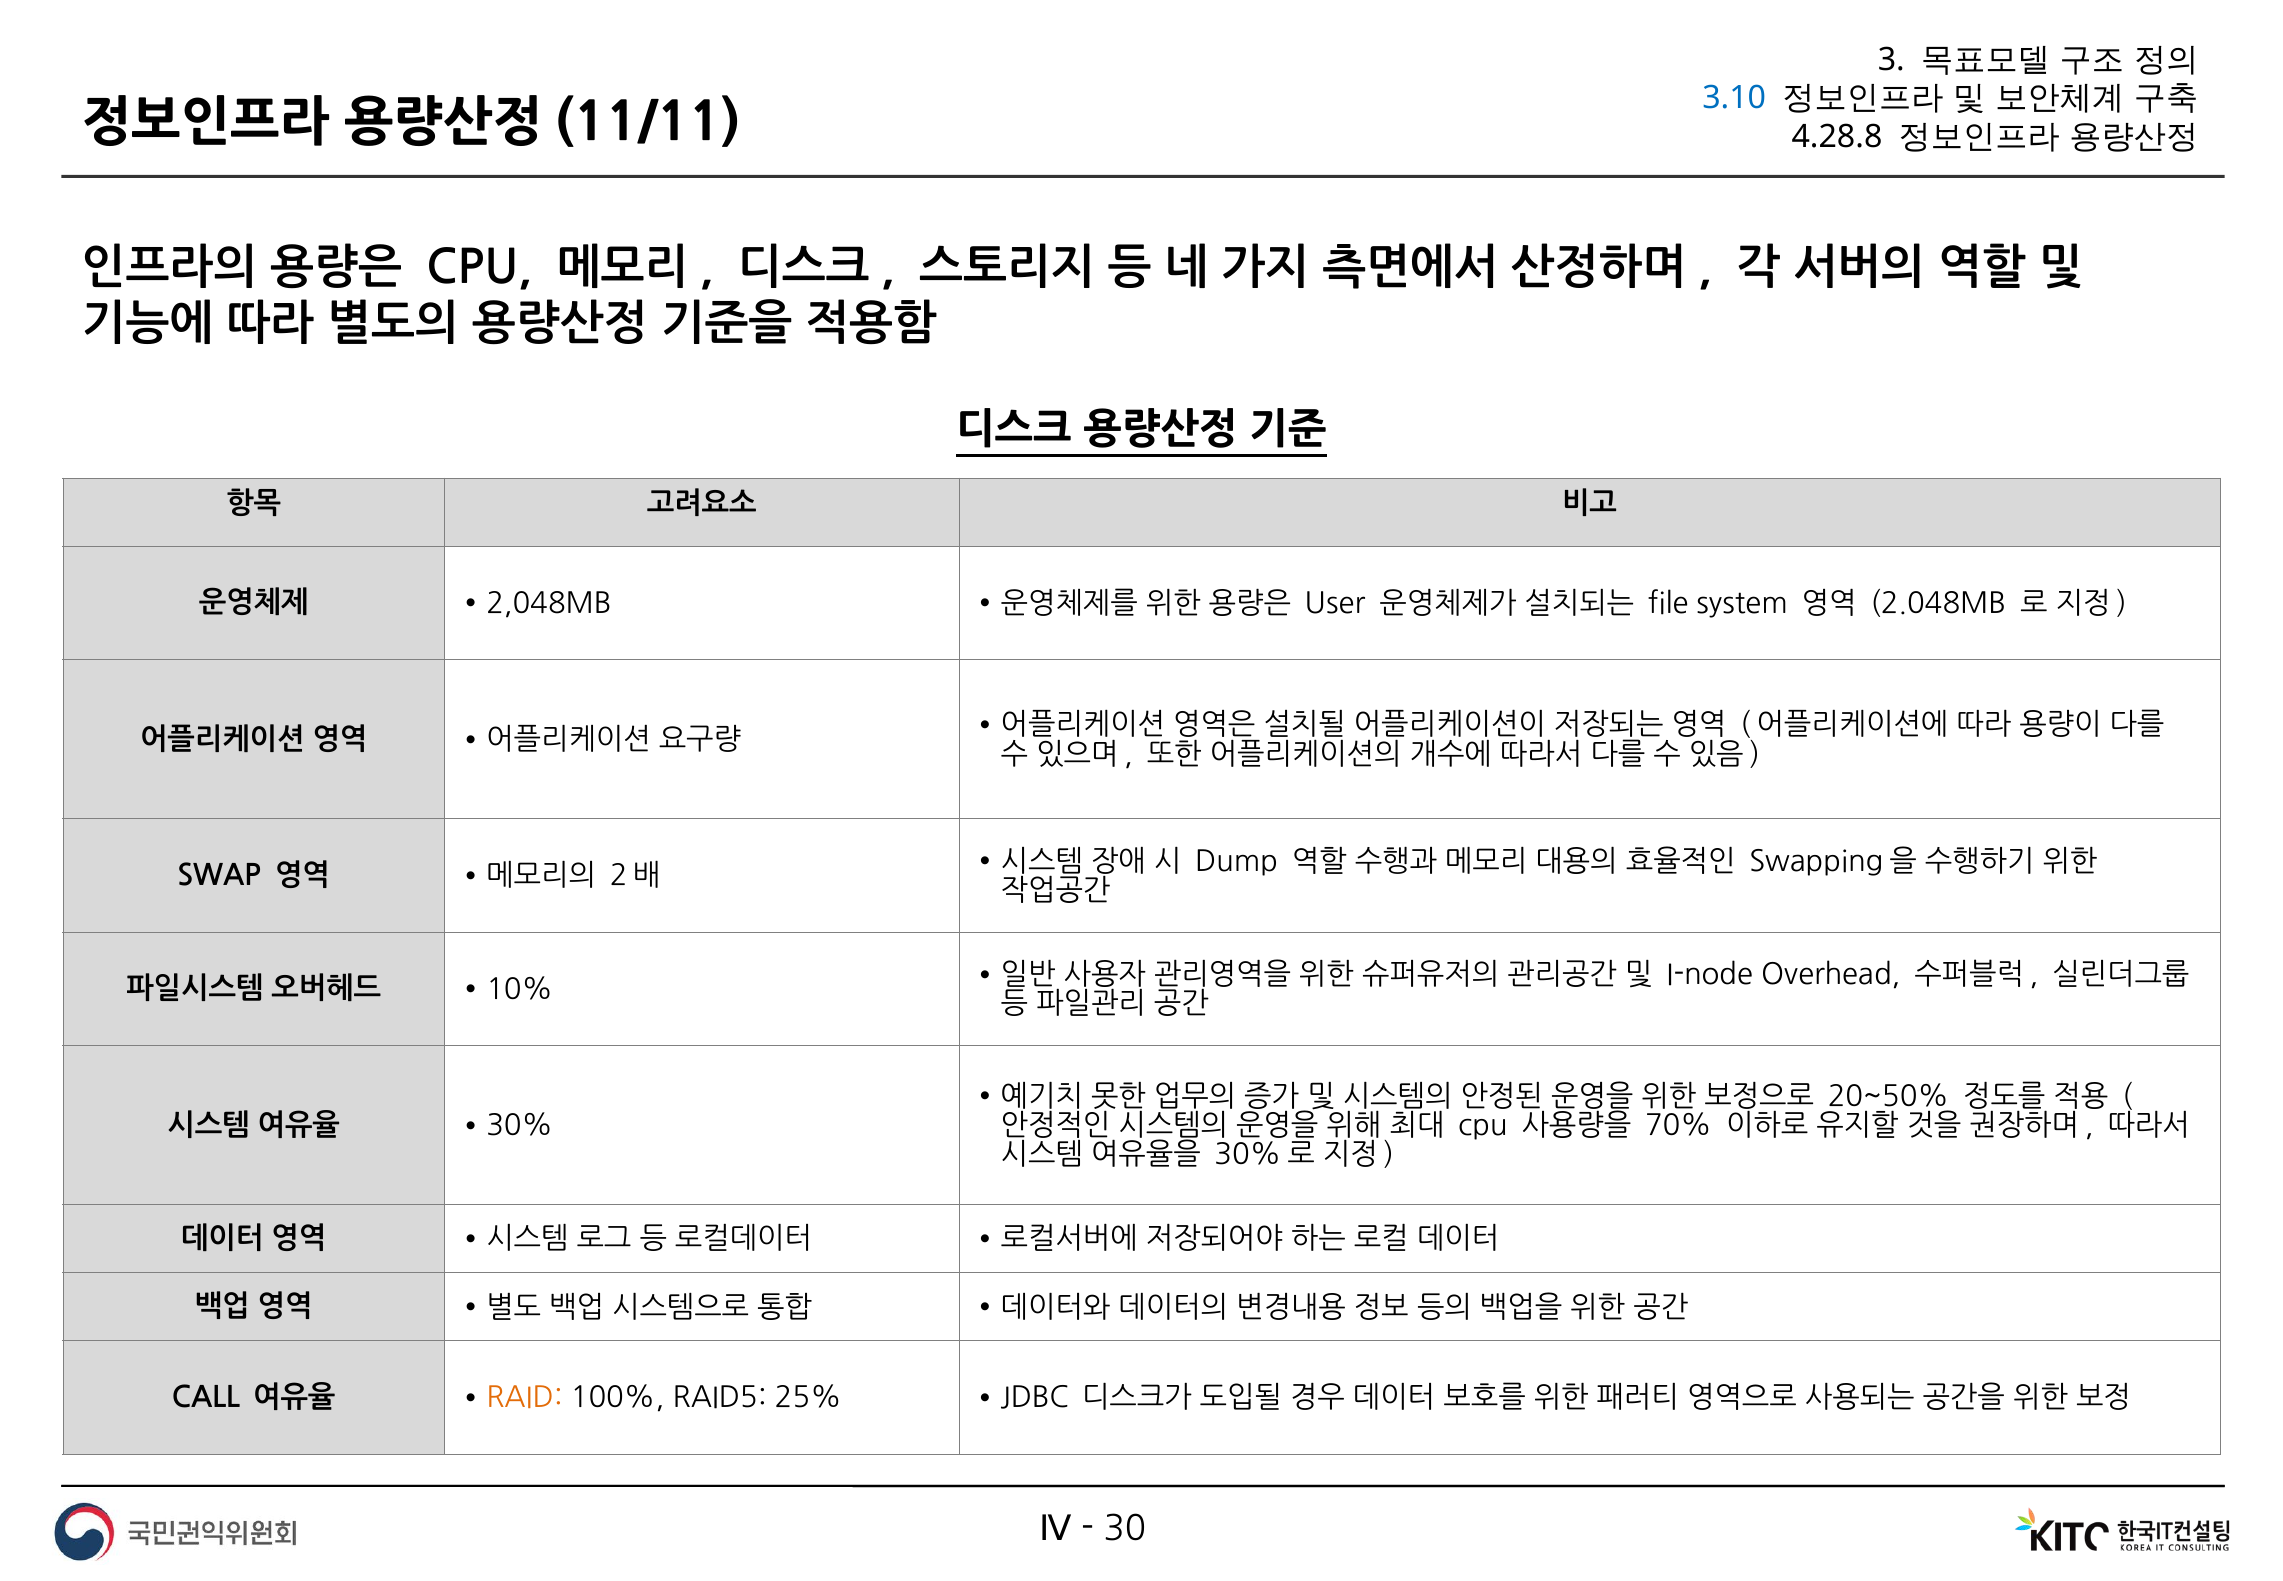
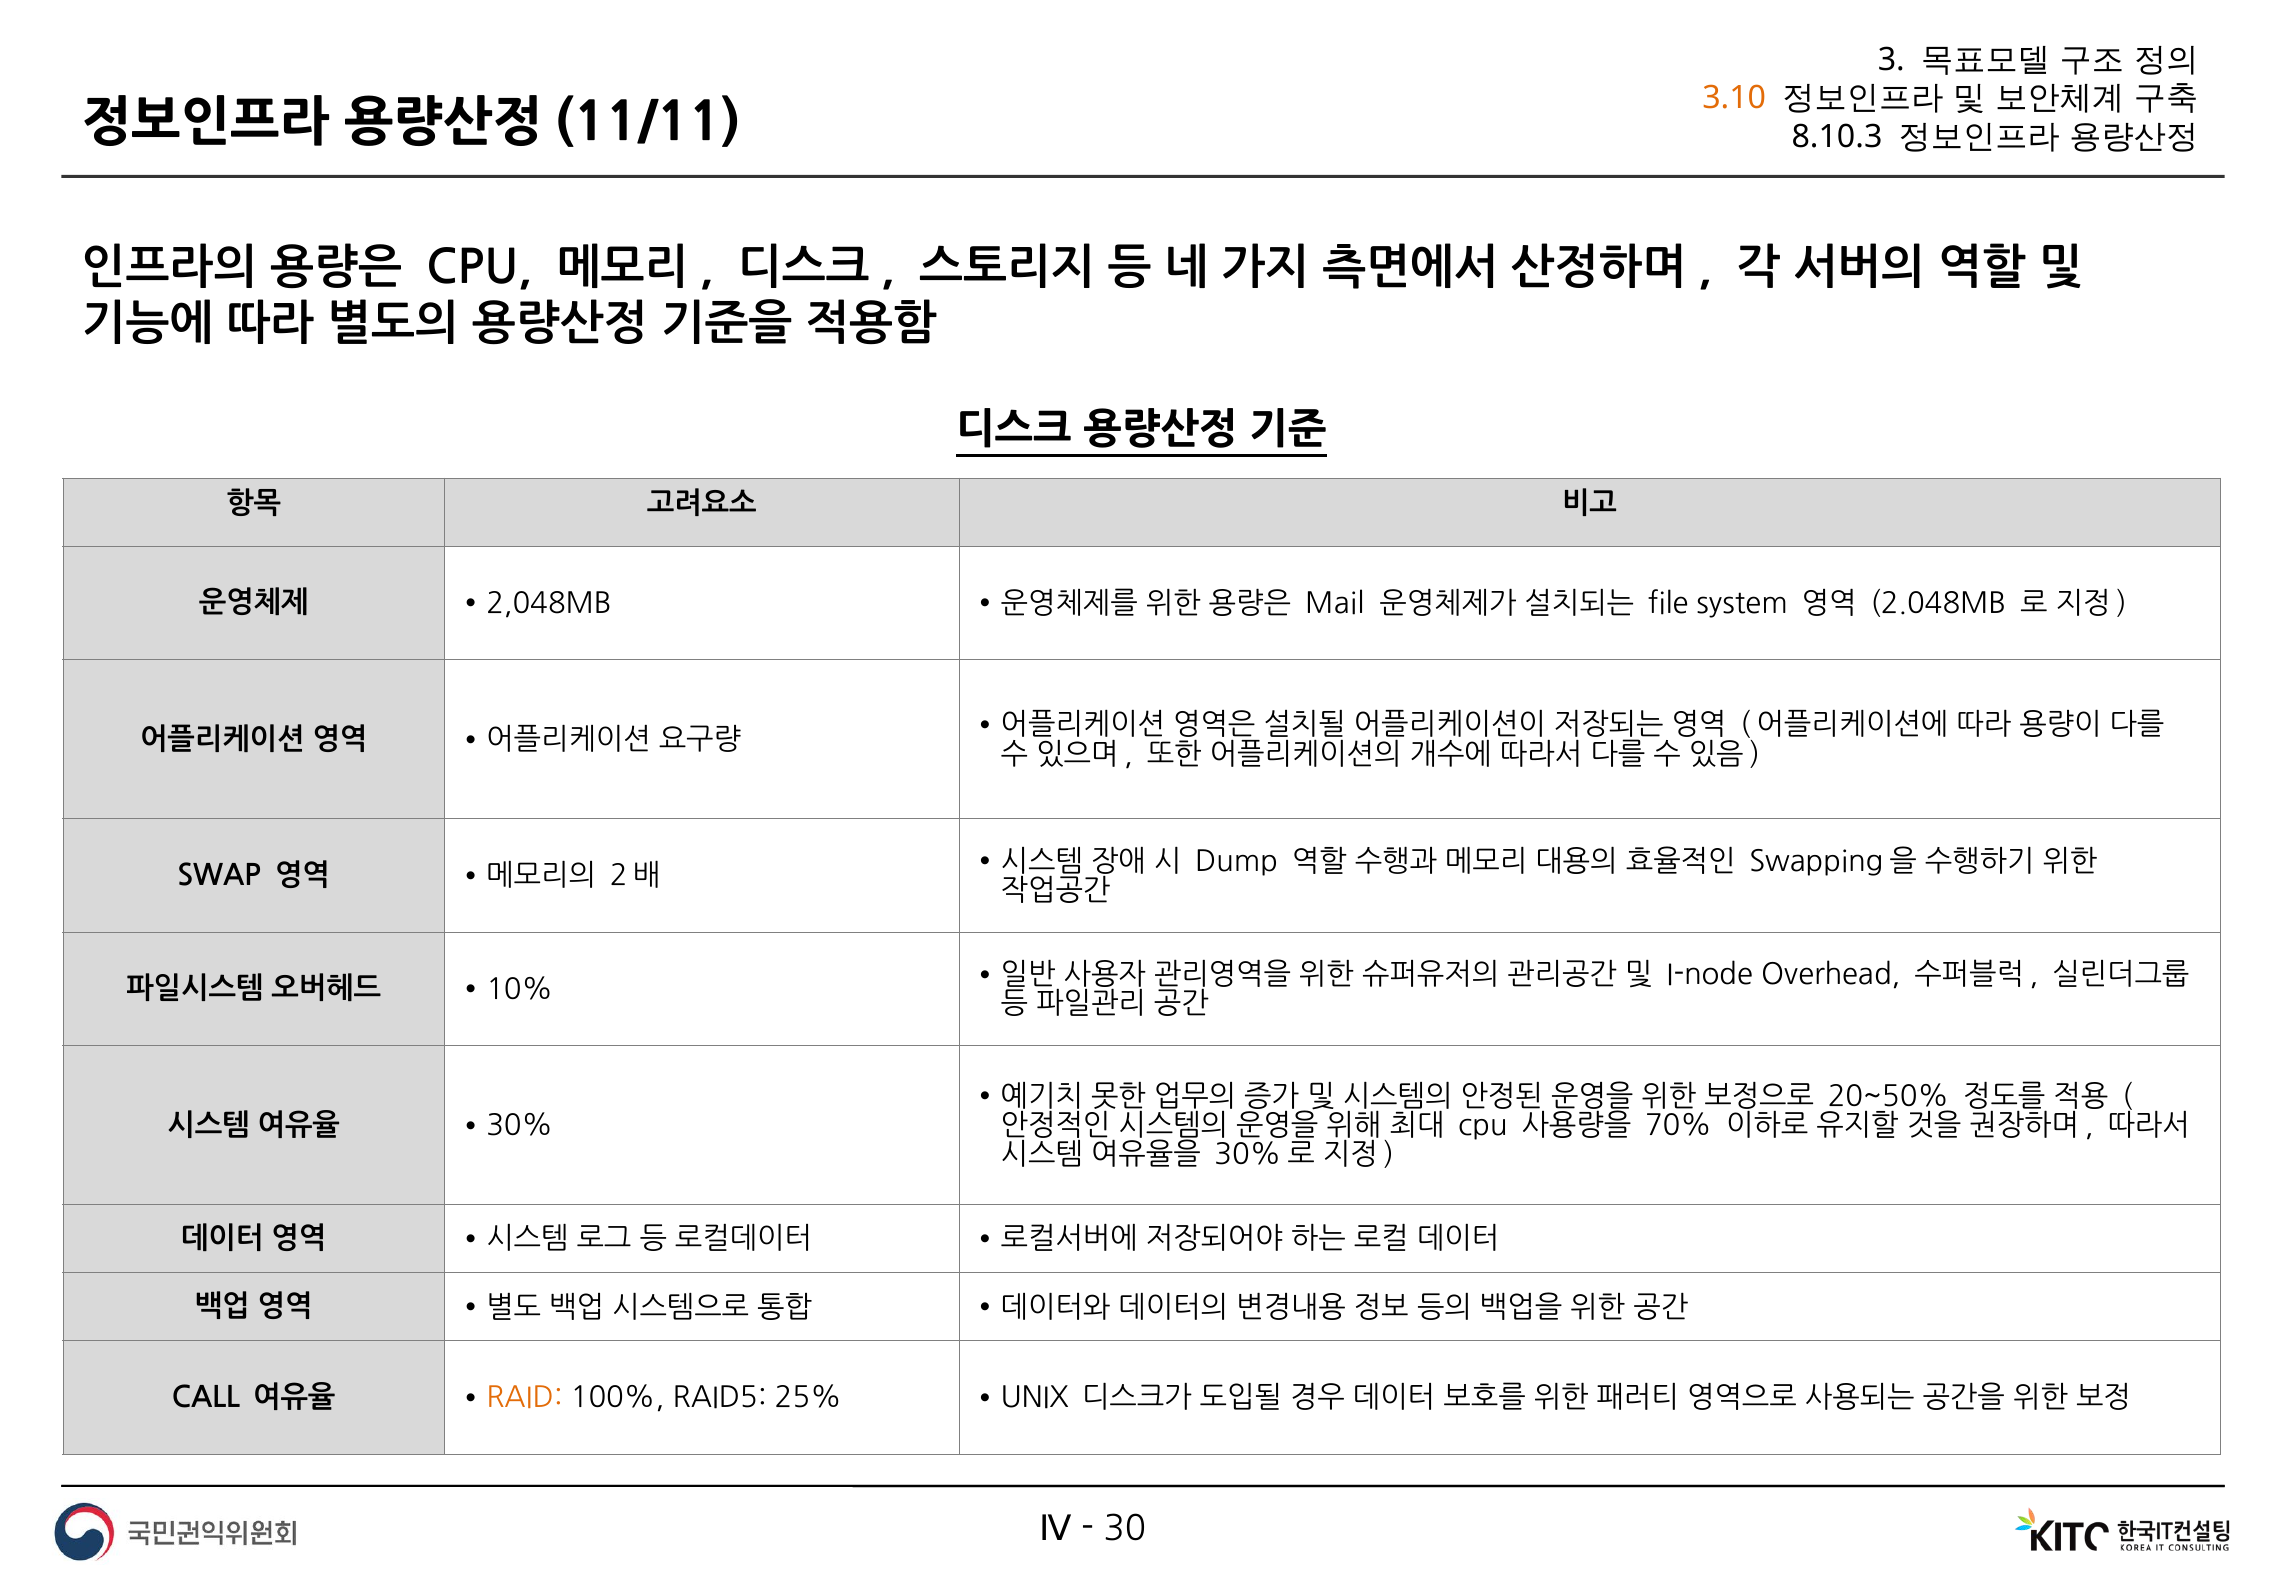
3.10 colour: blue -> orange
4.28.8: 4.28.8 -> 8.10.3
User: User -> Mail
JDBC: JDBC -> UNIX
